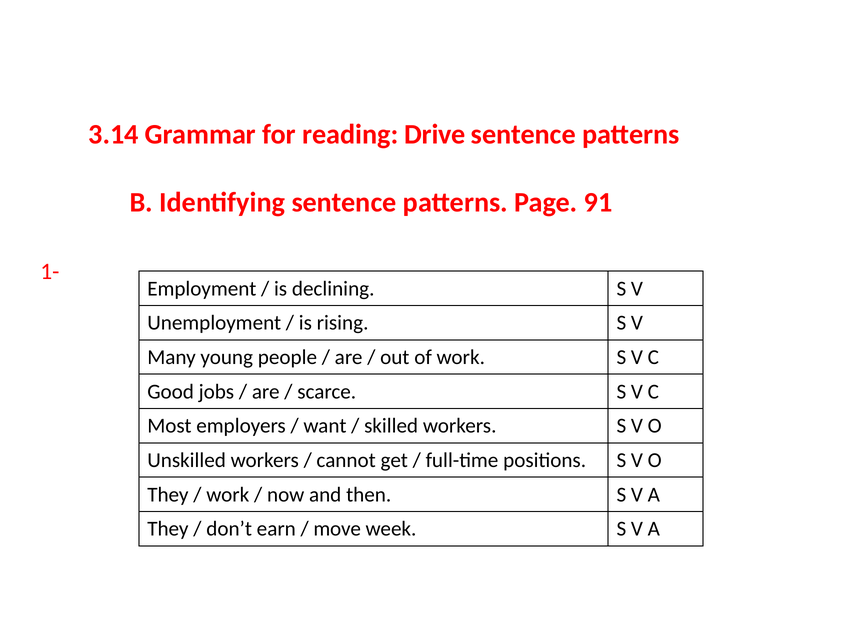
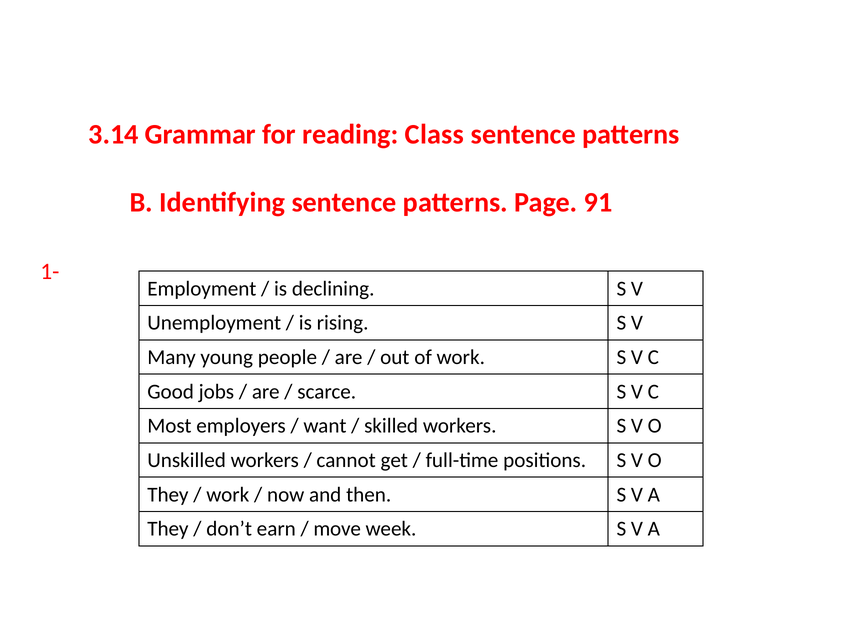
Drive: Drive -> Class
